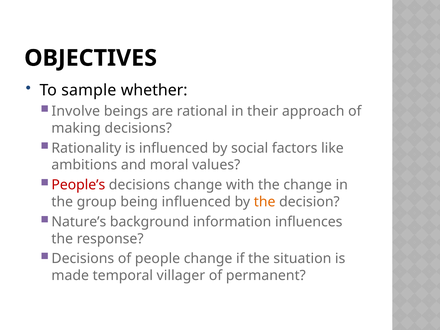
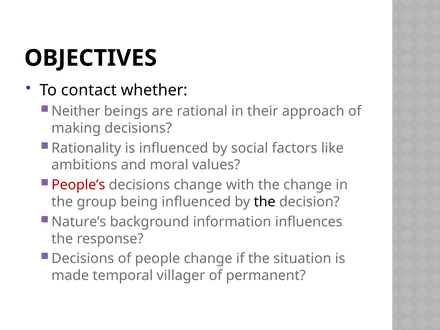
sample: sample -> contact
Involve: Involve -> Neither
the at (265, 202) colour: orange -> black
